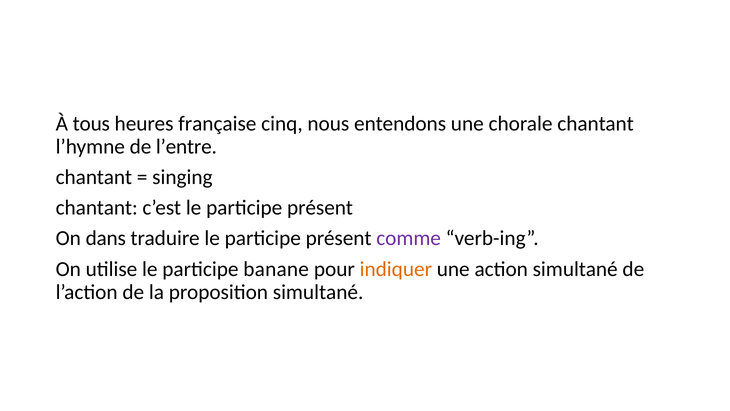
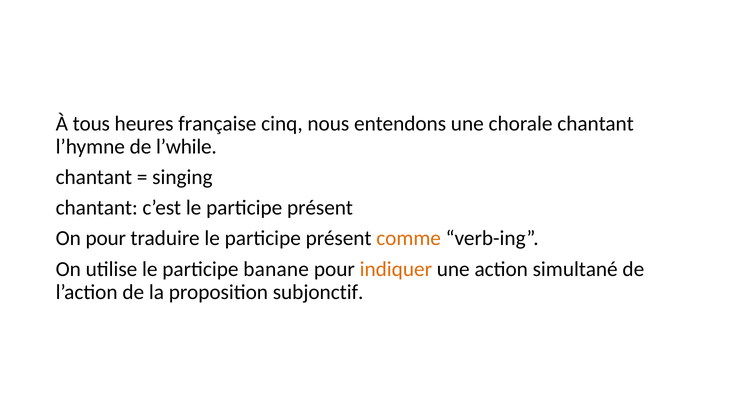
l’entre: l’entre -> l’while
On dans: dans -> pour
comme colour: purple -> orange
proposition simultané: simultané -> subjonctif
